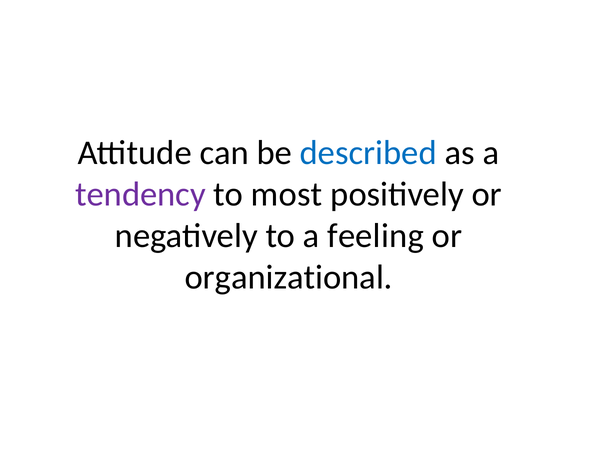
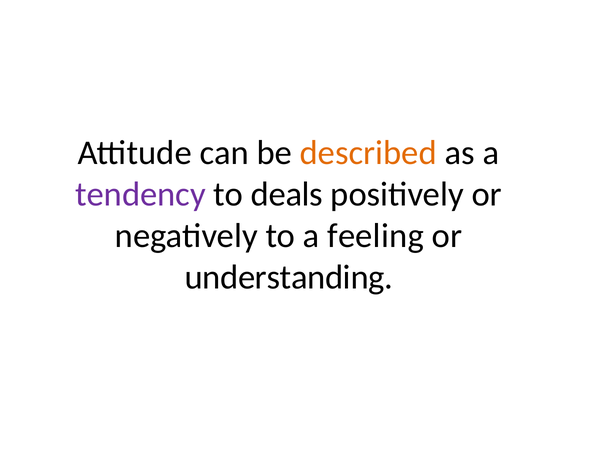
described colour: blue -> orange
most: most -> deals
organizational: organizational -> understanding
